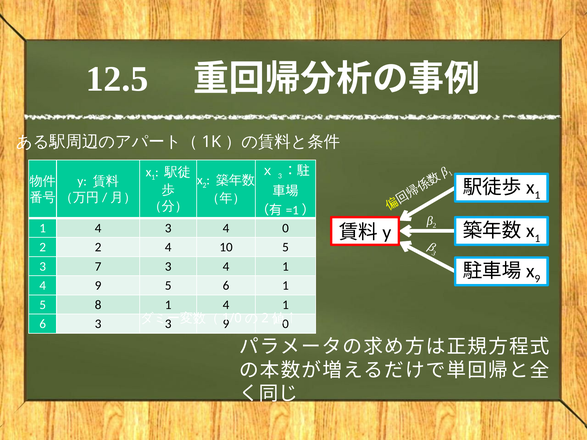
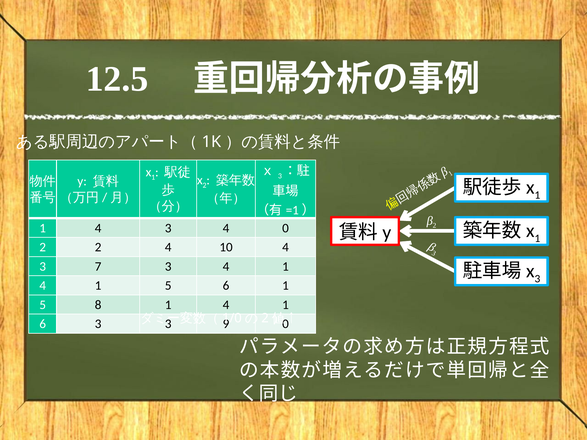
10 5: 5 -> 4
9 at (537, 279): 9 -> 3
9 at (98, 286): 9 -> 1
